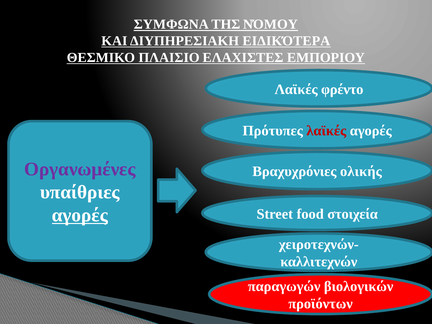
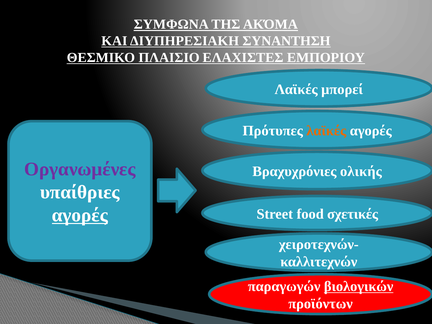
ΝΌΜΟΥ: ΝΌΜΟΥ -> ΑΚΌΜΑ
ΕΙΔΙΚΌΤΕΡΑ: ΕΙΔΙΚΌΤΕΡΑ -> ΣΥΝΑΝΤΗΣΗ
φρέντο: φρέντο -> μπορεί
λαϊκές at (326, 131) colour: red -> orange
στοιχεία: στοιχεία -> σχετικές
βιολογικών underline: none -> present
